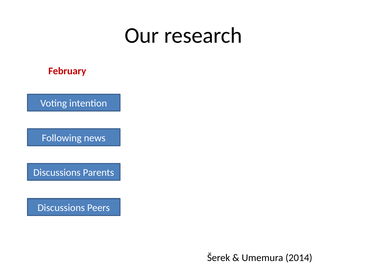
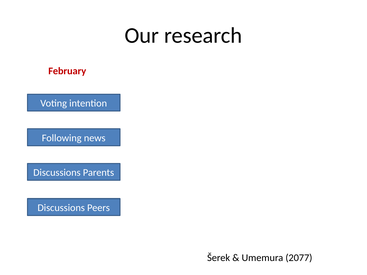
2014: 2014 -> 2077
